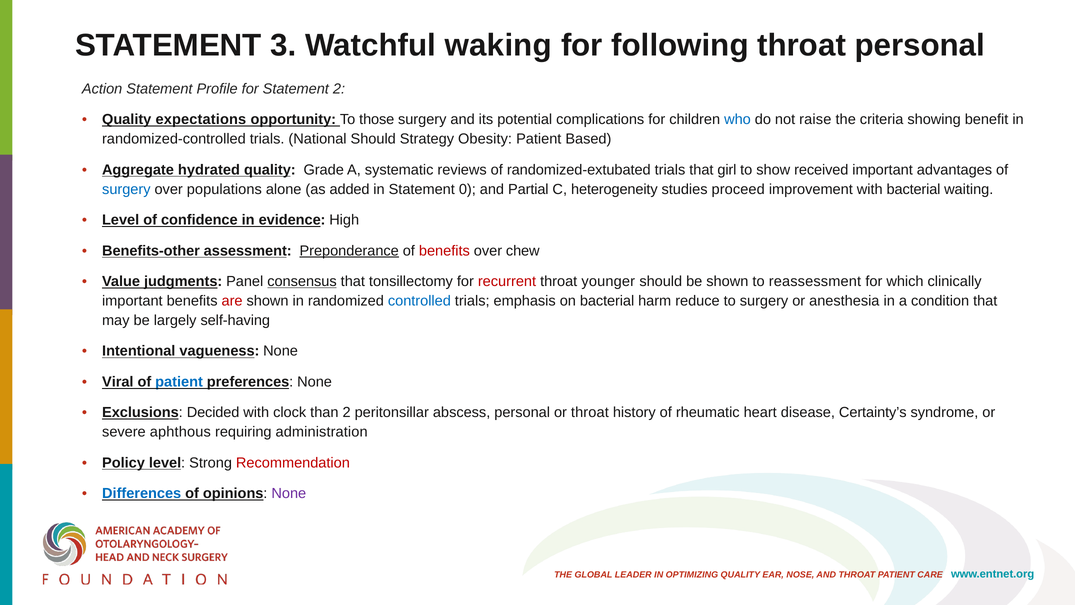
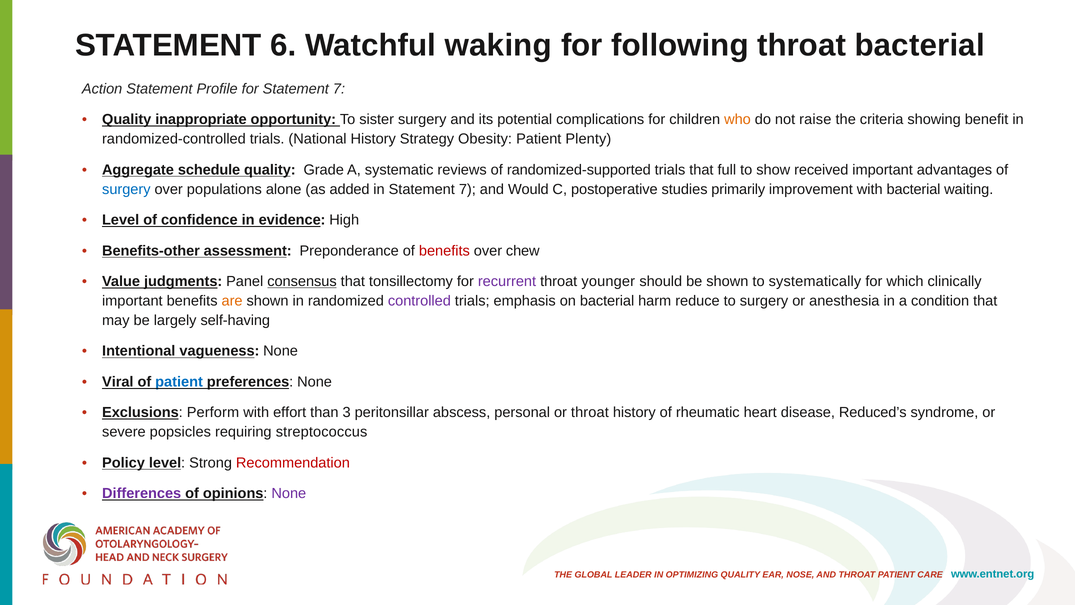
3: 3 -> 6
throat personal: personal -> bacterial
for Statement 2: 2 -> 7
expectations: expectations -> inappropriate
those: those -> sister
who colour: blue -> orange
National Should: Should -> History
Based: Based -> Plenty
hydrated: hydrated -> schedule
randomized-extubated: randomized-extubated -> randomized-supported
girl: girl -> full
in Statement 0: 0 -> 7
Partial: Partial -> Would
heterogeneity: heterogeneity -> postoperative
proceed: proceed -> primarily
Preponderance underline: present -> none
recurrent colour: red -> purple
reassessment: reassessment -> systematically
are colour: red -> orange
controlled colour: blue -> purple
Decided: Decided -> Perform
clock: clock -> effort
than 2: 2 -> 3
Certainty’s: Certainty’s -> Reduced’s
aphthous: aphthous -> popsicles
administration: administration -> streptococcus
Differences colour: blue -> purple
